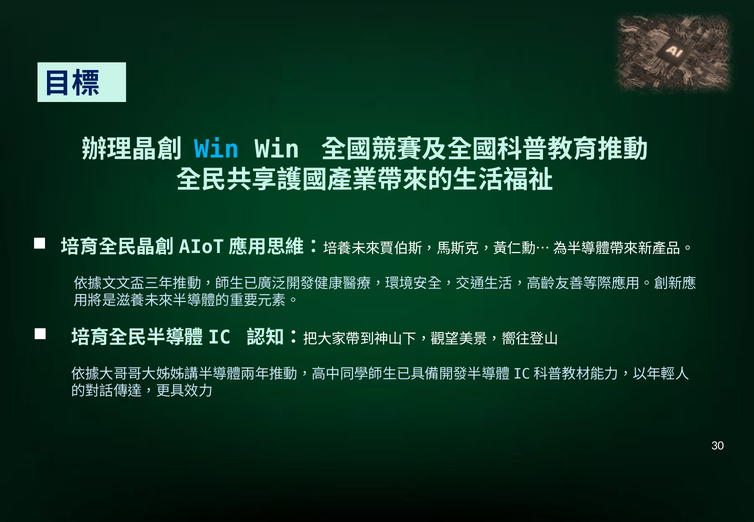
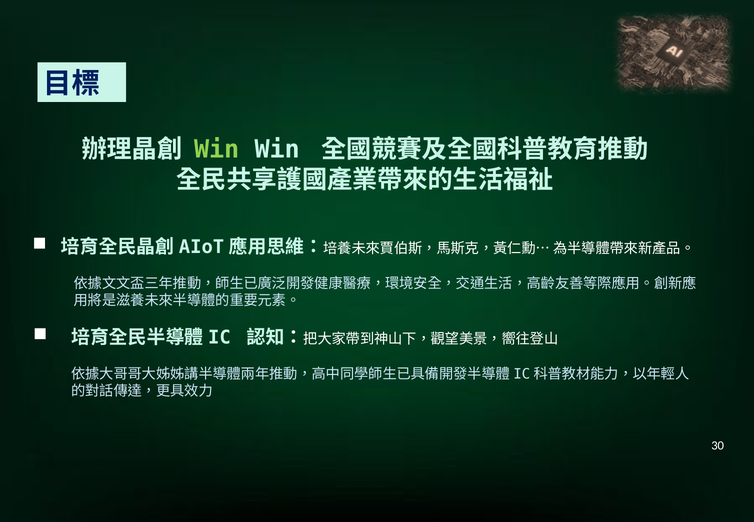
Win at (217, 150) colour: light blue -> light green
